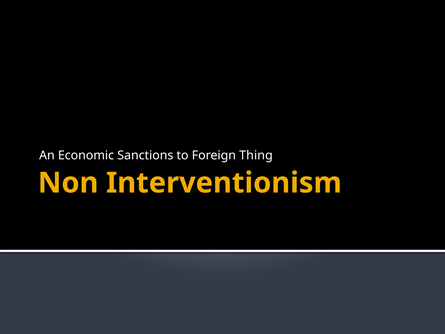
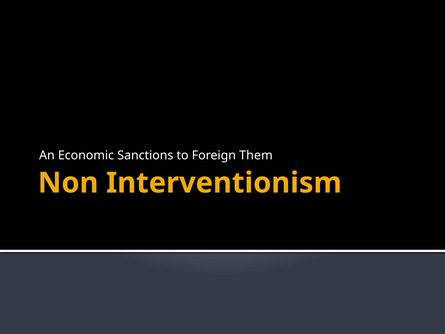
Thing: Thing -> Them
